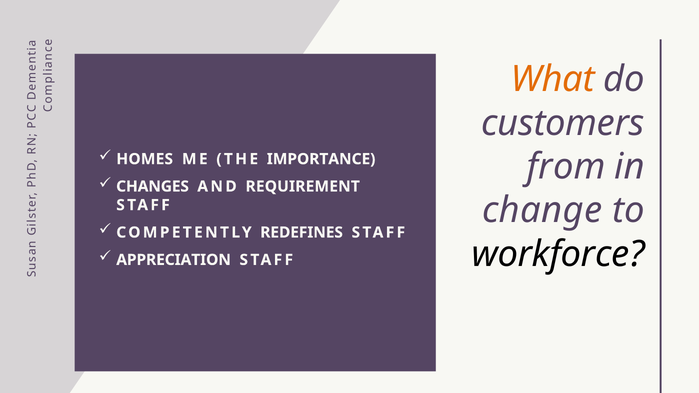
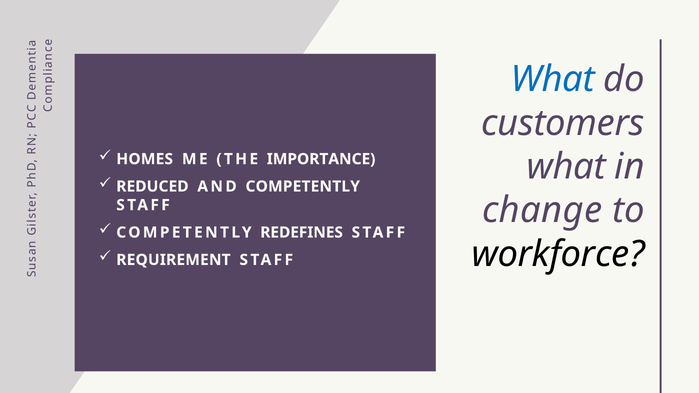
What at (553, 79) colour: orange -> blue
from at (566, 167): from -> what
CHANGES: CHANGES -> REDUCED
AND REQUIREMENT: REQUIREMENT -> COMPETENTLY
APPRECIATION: APPRECIATION -> REQUIREMENT
